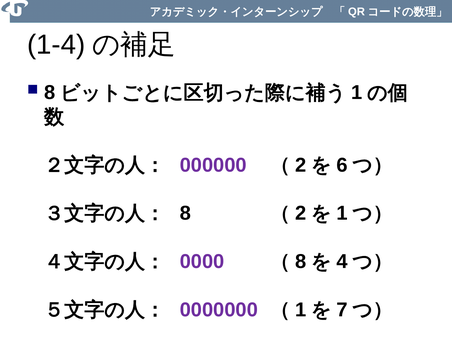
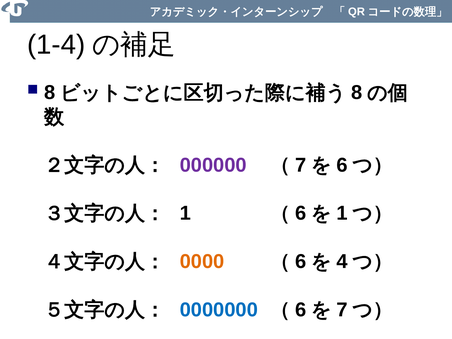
1 at (357, 93): 1 -> 8
2 at (301, 165): 2 -> 7
8 at (185, 213): 8 -> 1
2 at (301, 213): 2 -> 6
0000 colour: purple -> orange
8 at (301, 261): 8 -> 6
0000000 colour: purple -> blue
1 at (301, 310): 1 -> 6
